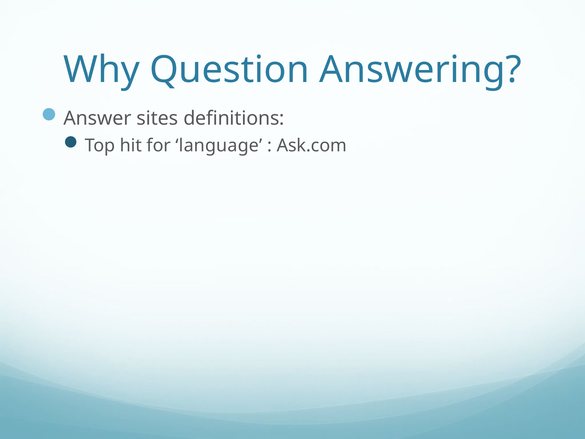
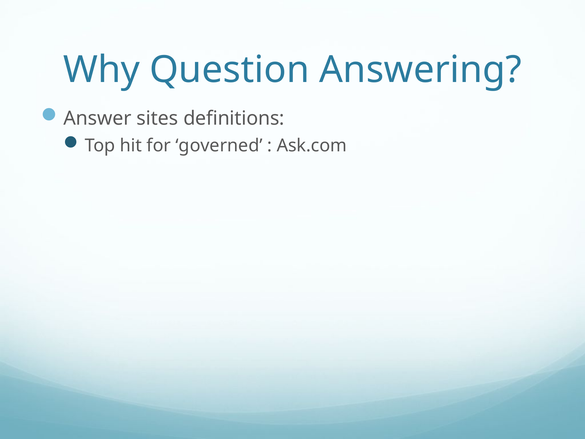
language: language -> governed
